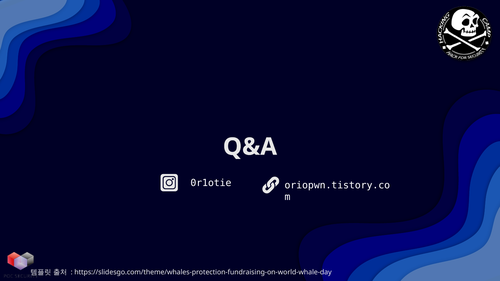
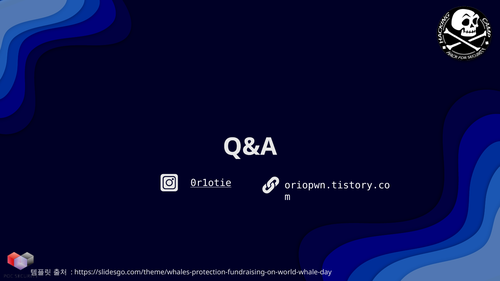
0r1otie underline: none -> present
